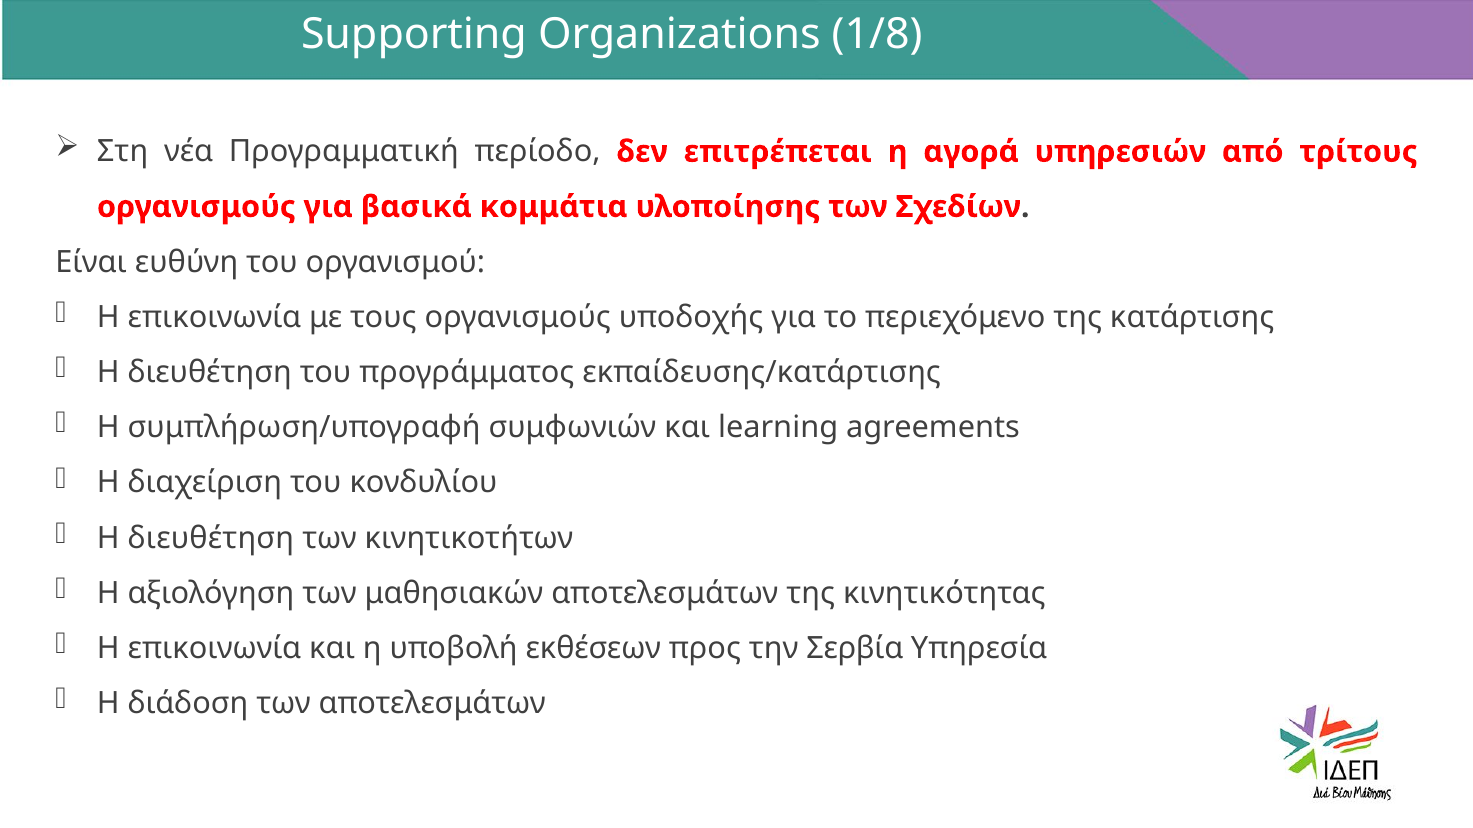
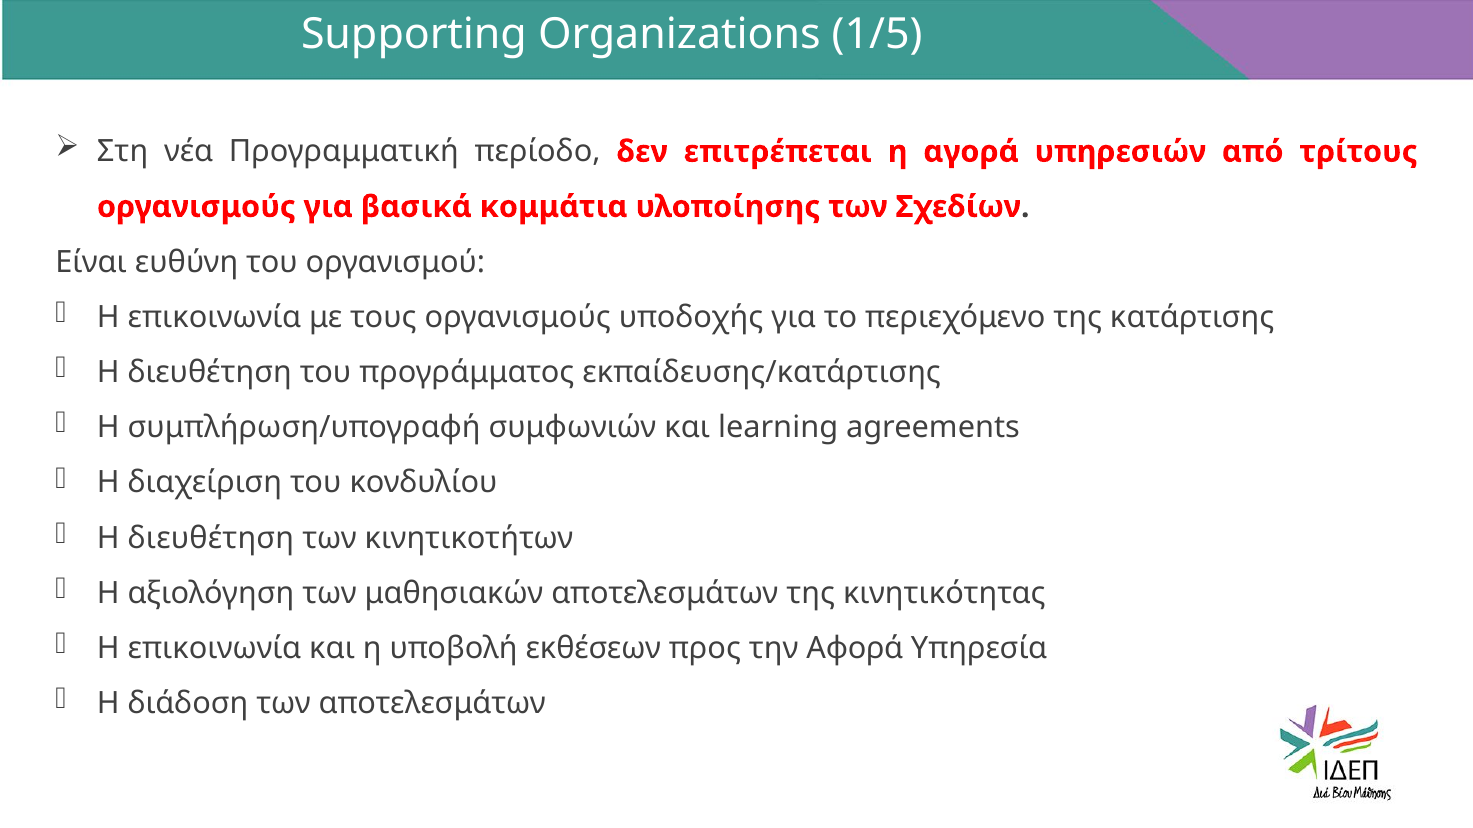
1/8: 1/8 -> 1/5
Σερβία: Σερβία -> Αφορά
